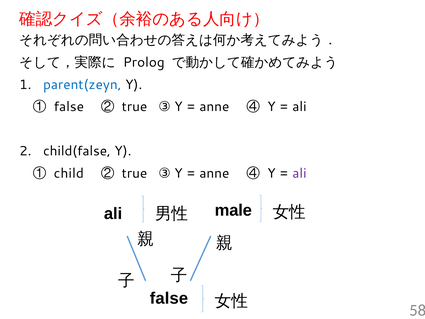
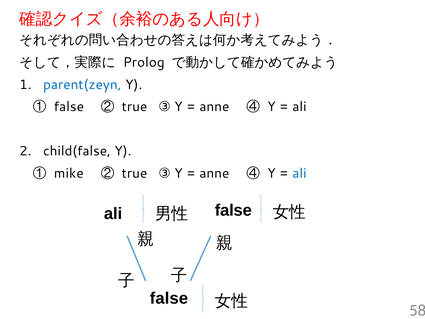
ali at (299, 173) colour: purple -> blue
child: child -> mike
ali male: male -> false
